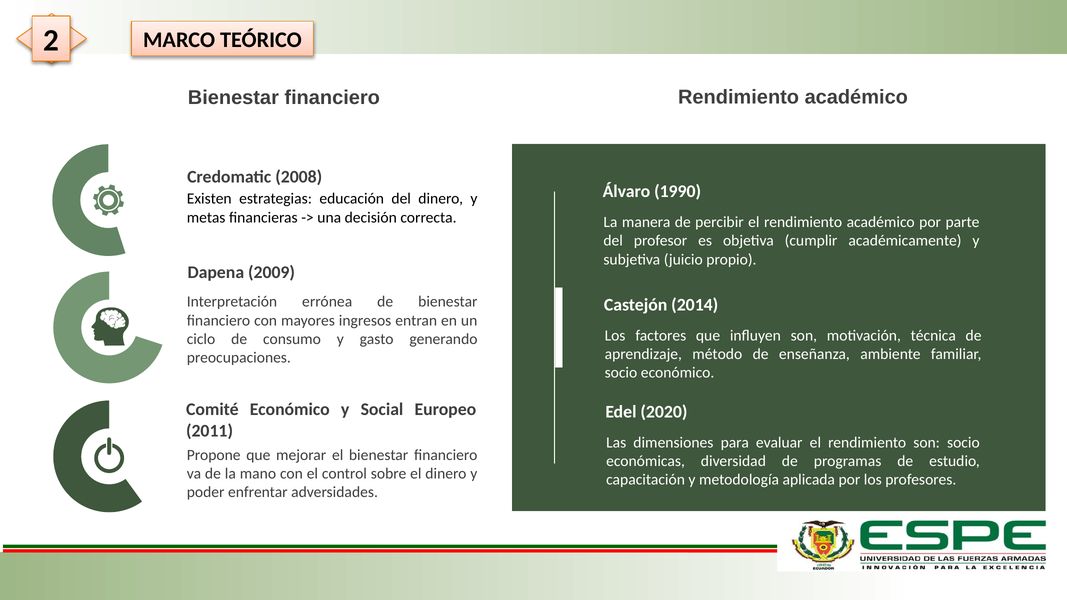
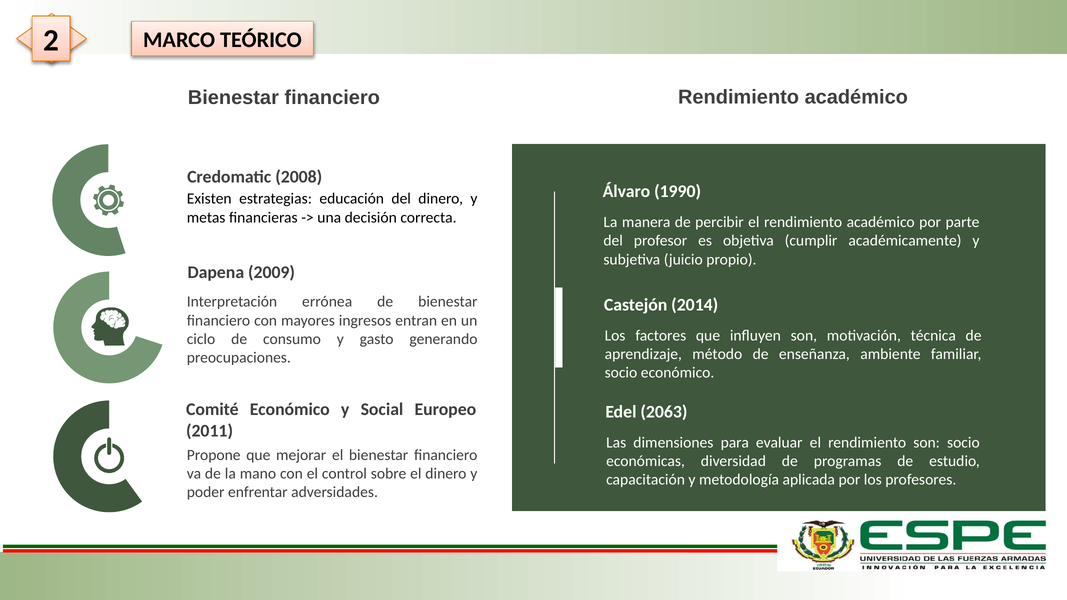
2020: 2020 -> 2063
